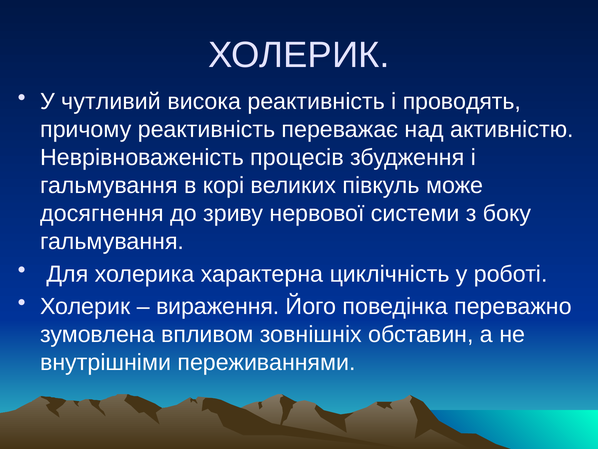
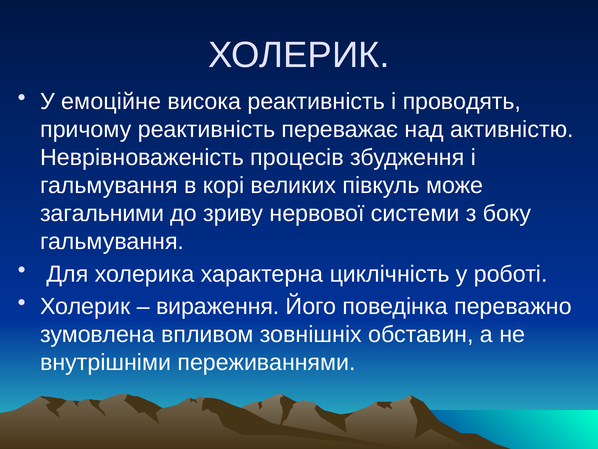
чутливий: чутливий -> емоційне
досягнення: досягнення -> загальними
